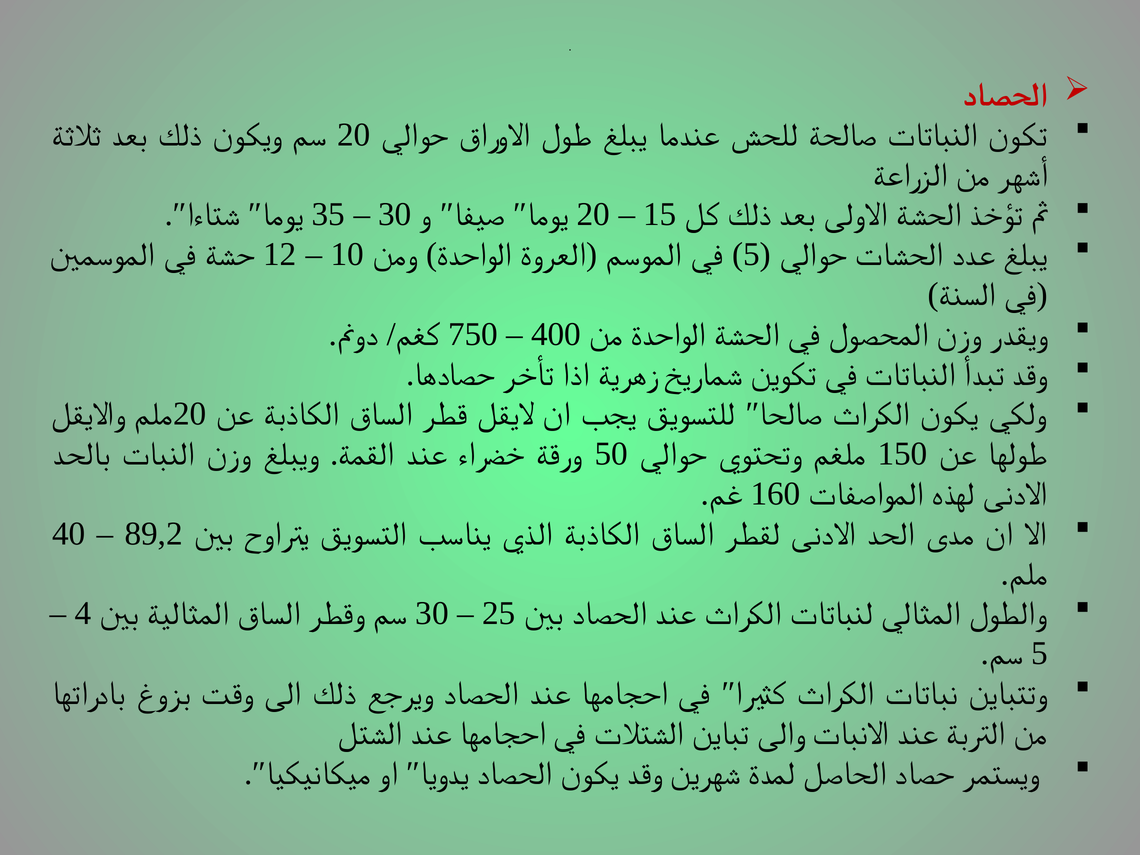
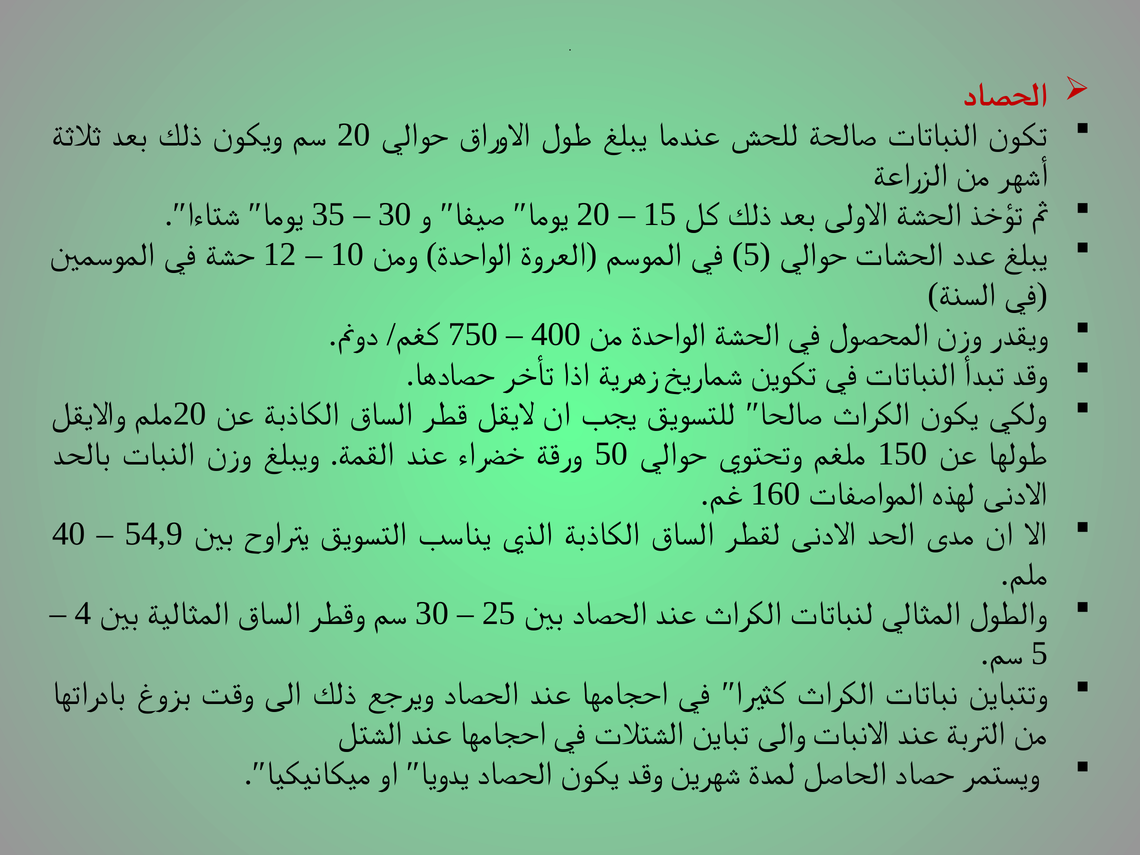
89,2: 89,2 -> 54,9
